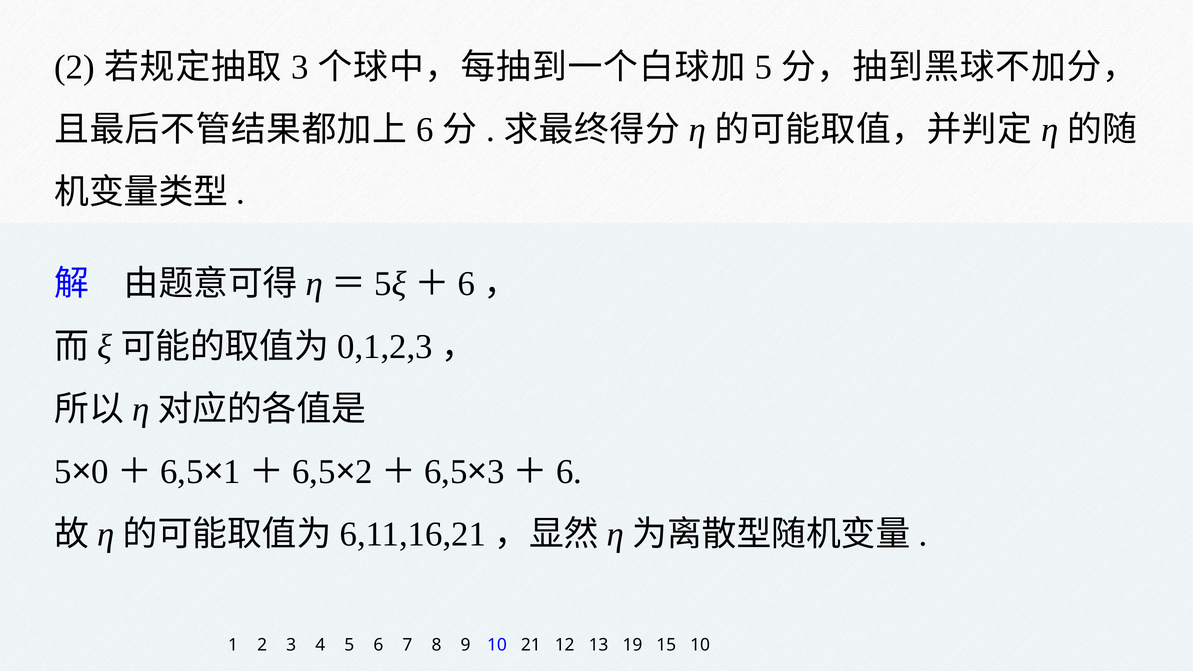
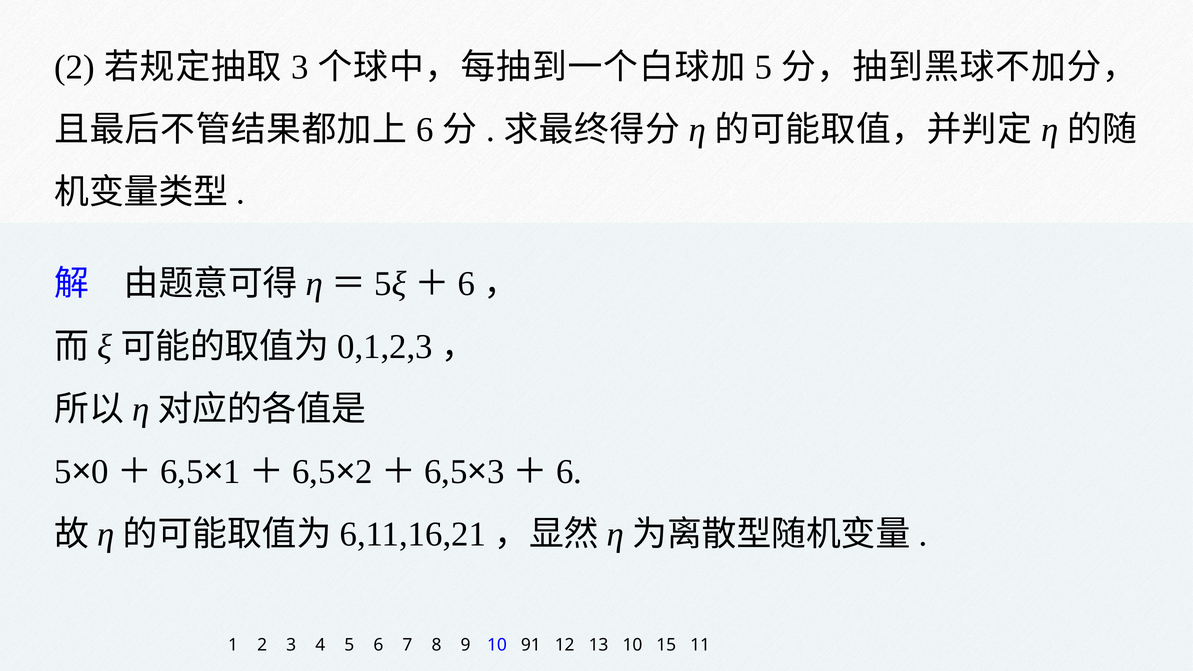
21: 21 -> 91
13 19: 19 -> 10
15 10: 10 -> 11
